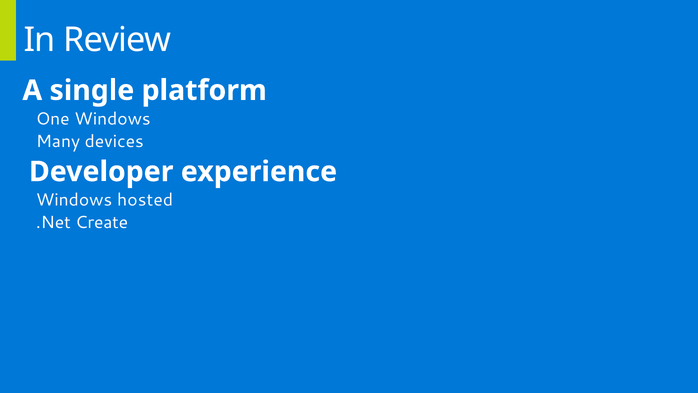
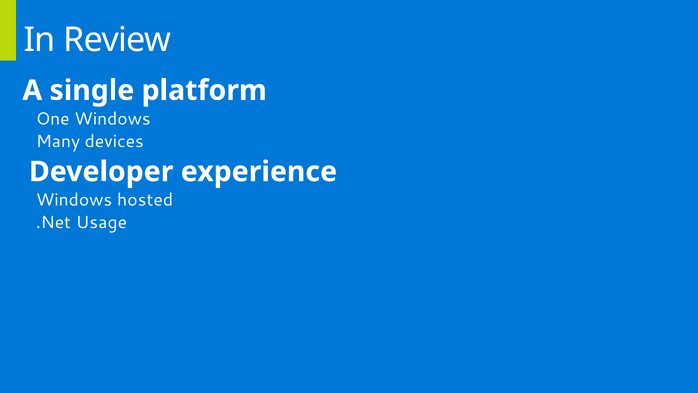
Create: Create -> Usage
